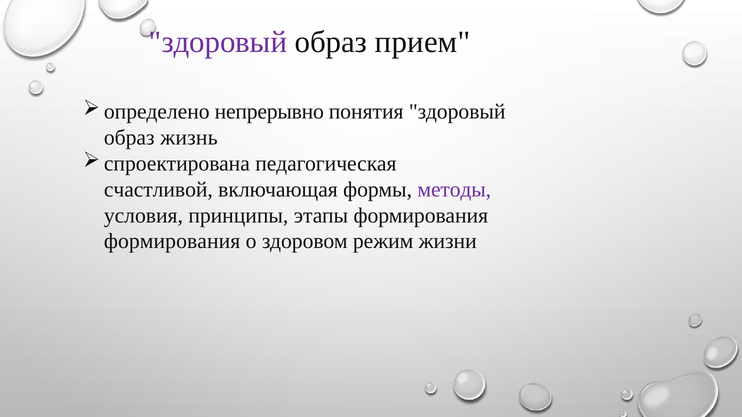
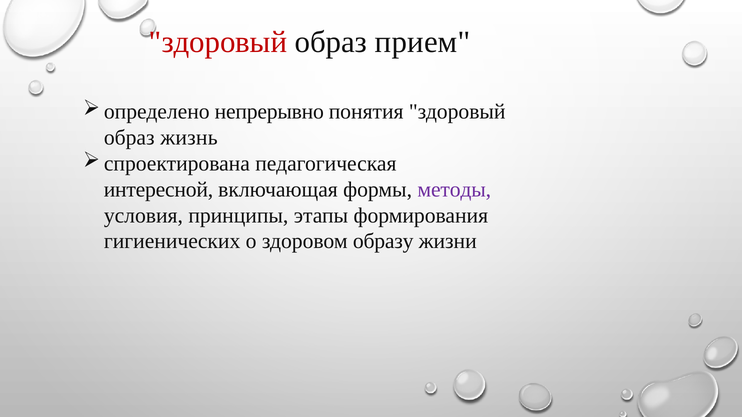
здоровый at (218, 42) colour: purple -> red
счастливой: счастливой -> интересной
формирования at (172, 242): формирования -> гигиенических
режим: режим -> образу
